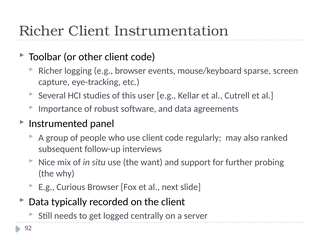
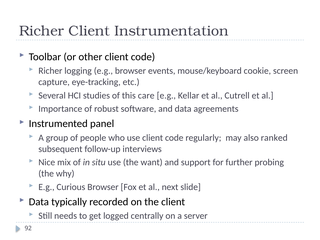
sparse: sparse -> cookie
user: user -> care
